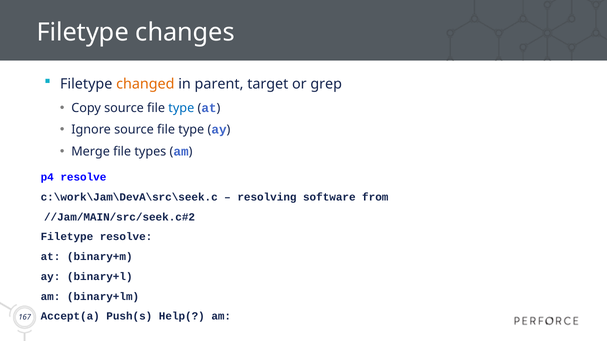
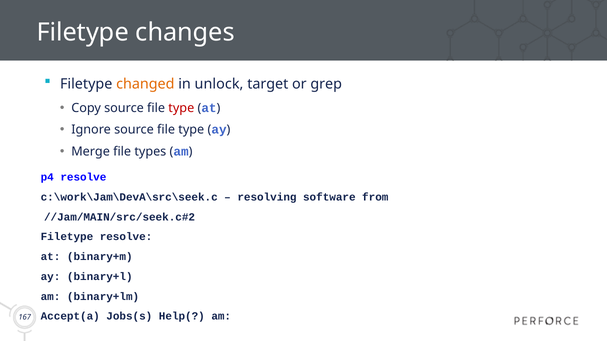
parent: parent -> unlock
type at (181, 108) colour: blue -> red
Push(s: Push(s -> Jobs(s
